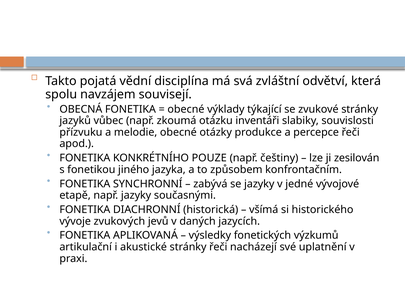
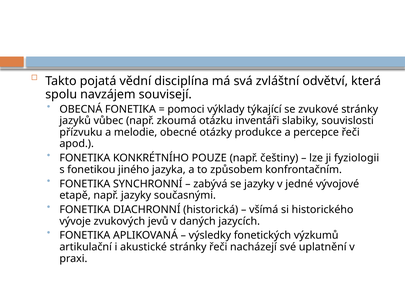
obecné at (186, 110): obecné -> pomoci
zesilován: zesilován -> fyziologii
